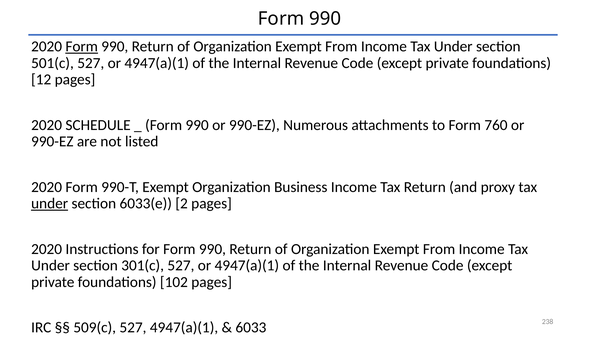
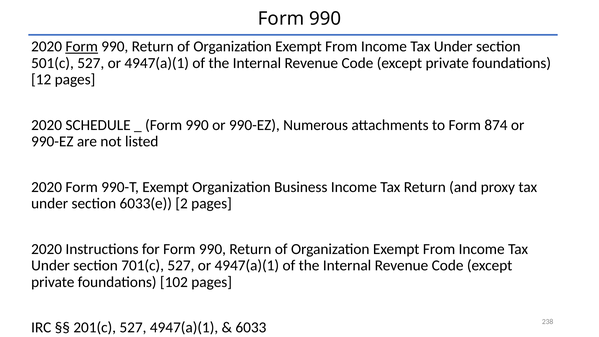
760: 760 -> 874
under at (50, 204) underline: present -> none
301(c: 301(c -> 701(c
509(c: 509(c -> 201(c
